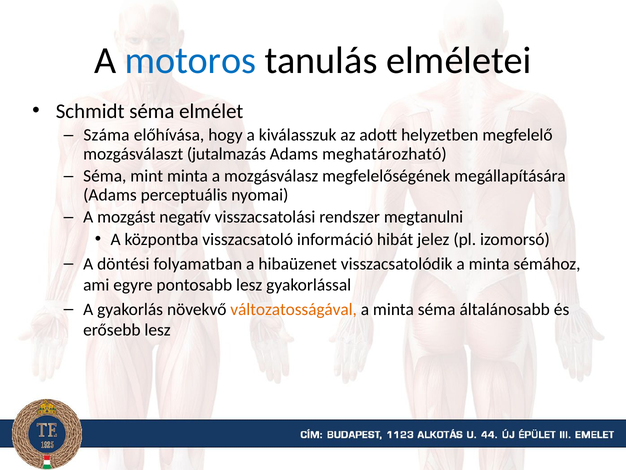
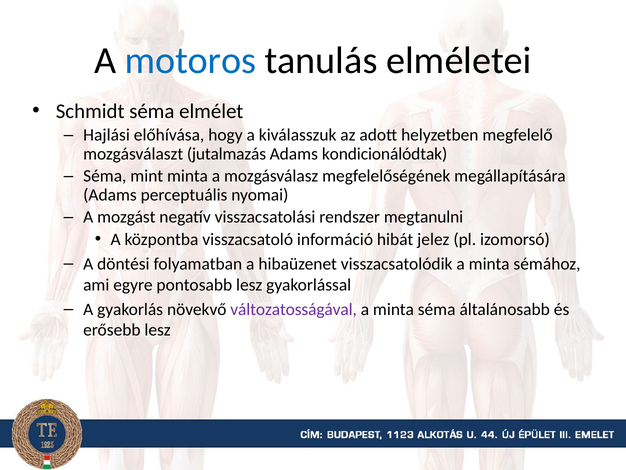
Száma: Száma -> Hajlási
meghatározható: meghatározható -> kondicionálódtak
változatosságával colour: orange -> purple
